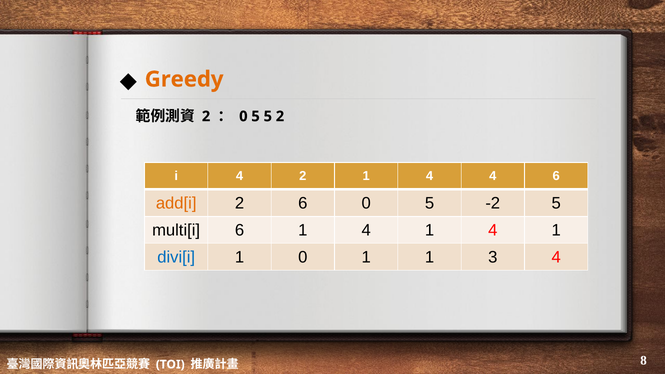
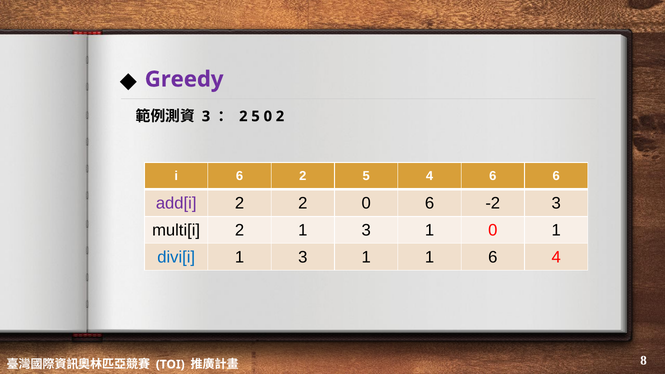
Greedy colour: orange -> purple
2 at (206, 116): 2 -> 3
0 at (243, 116): 0 -> 2
5 5: 5 -> 0
i 4: 4 -> 6
1 at (366, 176): 1 -> 5
4 4: 4 -> 6
add[i colour: orange -> purple
2 6: 6 -> 2
5 at (430, 203): 5 -> 6
-2 5: 5 -> 3
multi[i 6: 6 -> 2
4 at (366, 230): 4 -> 3
4 at (493, 230): 4 -> 0
0 at (303, 257): 0 -> 3
1 3: 3 -> 6
